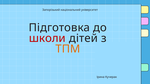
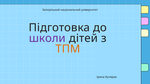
школи colour: red -> purple
